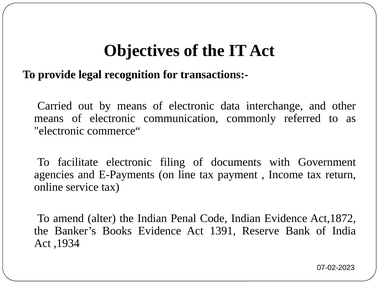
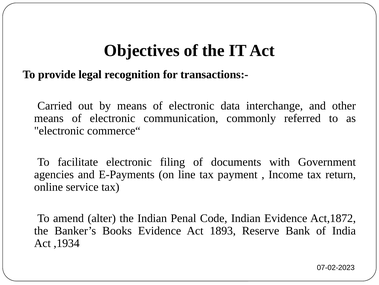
1391: 1391 -> 1893
